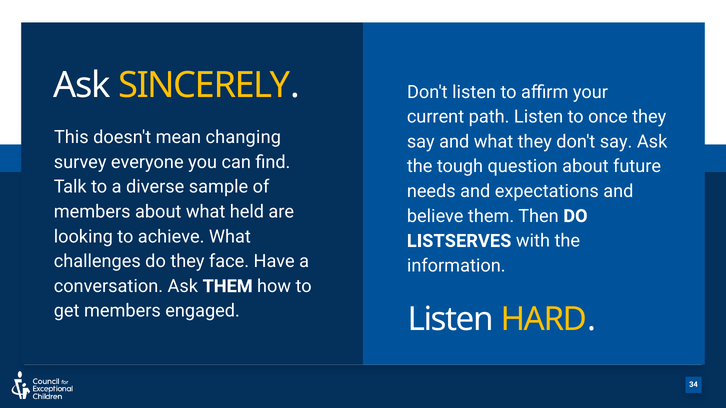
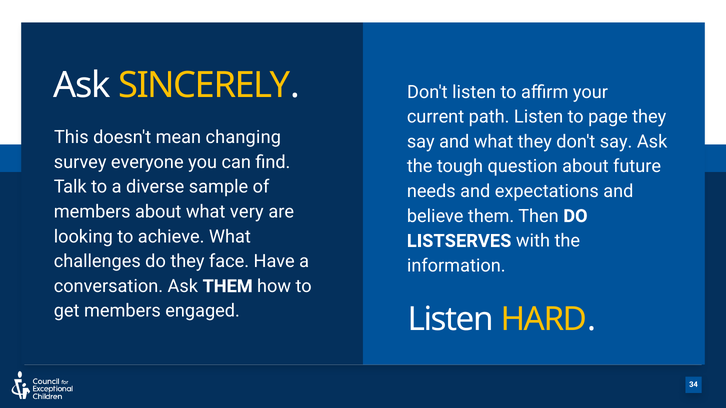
once: once -> page
held: held -> very
